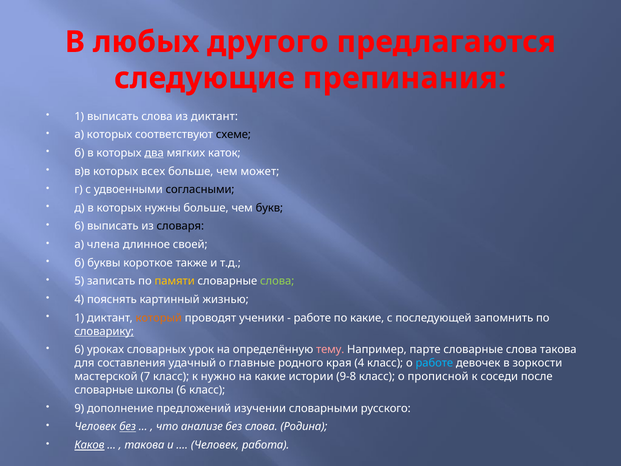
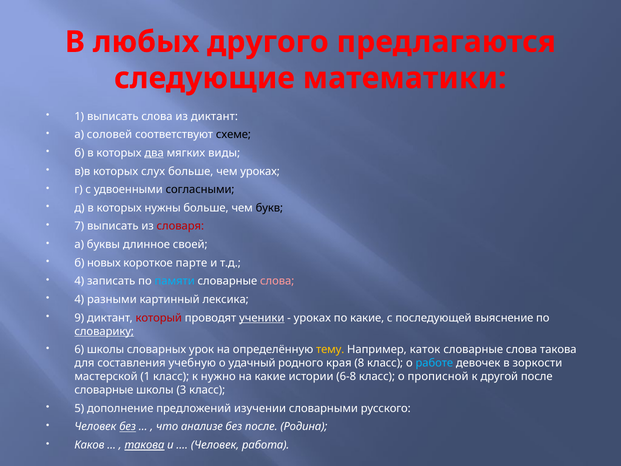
препинания: препинания -> математики
а которых: которых -> соловей
каток: каток -> виды
всех: всех -> слух
чем может: может -> уроках
6 at (79, 226): 6 -> 7
словаря colour: black -> red
члена: члена -> буквы
буквы: буквы -> новых
также: также -> парте
5 at (79, 281): 5 -> 4
памяти colour: yellow -> light blue
слова at (277, 281) colour: light green -> pink
пояснять: пояснять -> разными
жизнью: жизнью -> лексика
1 at (79, 318): 1 -> 9
который colour: orange -> red
ученики underline: none -> present
работе at (312, 318): работе -> уроках
запомнить: запомнить -> выяснение
6 уроках: уроках -> школы
тему colour: pink -> yellow
парте: парте -> каток
удачный: удачный -> учебную
главные: главные -> удачный
края 4: 4 -> 8
мастерской 7: 7 -> 1
9-8: 9-8 -> 6-8
соседи: соседи -> другой
школы 6: 6 -> 3
9: 9 -> 5
без слова: слова -> после
Каков underline: present -> none
такова at (144, 445) underline: none -> present
